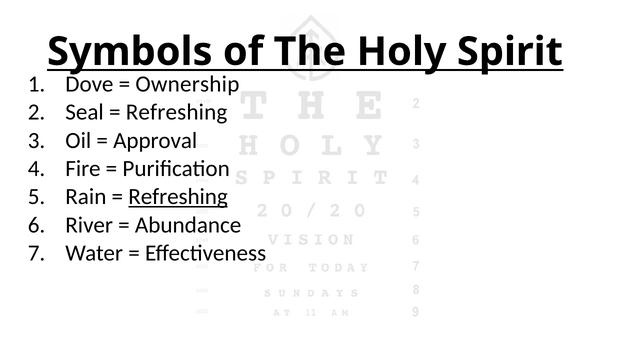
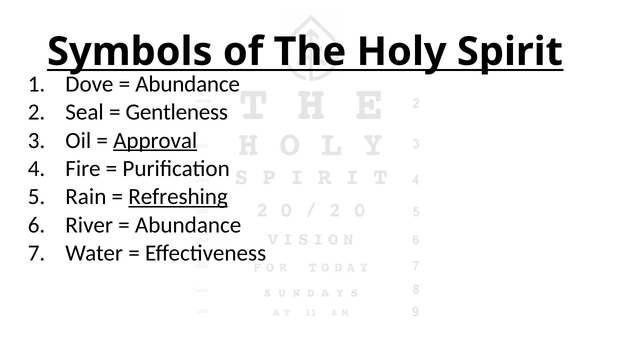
Ownership at (187, 84): Ownership -> Abundance
Refreshing at (177, 112): Refreshing -> Gentleness
Approval underline: none -> present
